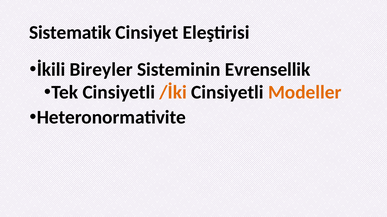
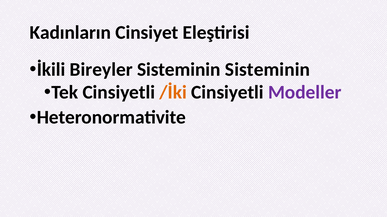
Sistematik: Sistematik -> Kadınların
Sisteminin Evrensellik: Evrensellik -> Sisteminin
Modeller colour: orange -> purple
